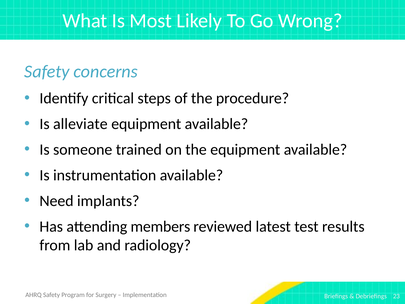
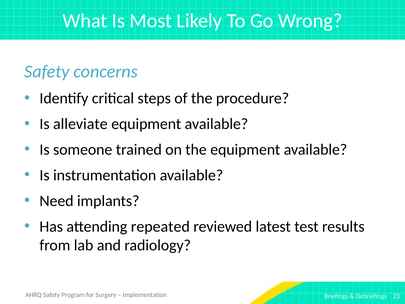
members: members -> repeated
